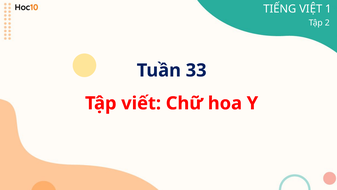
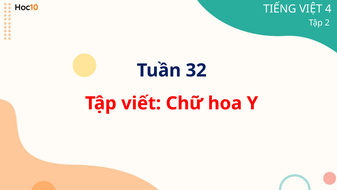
1: 1 -> 4
33: 33 -> 32
